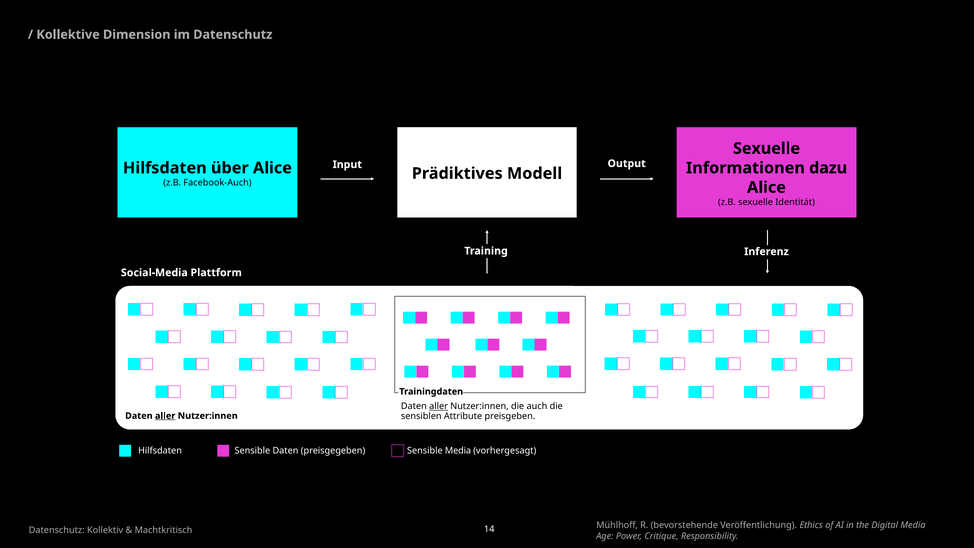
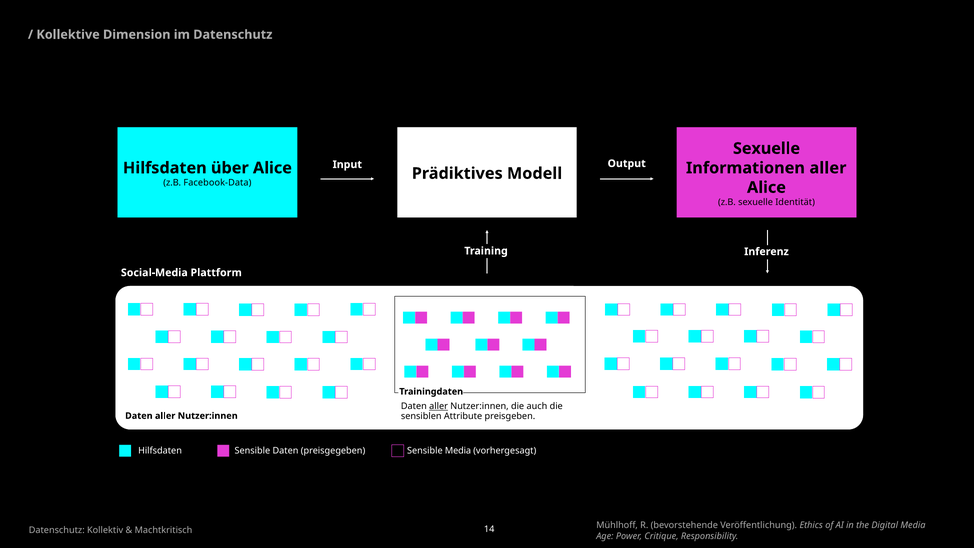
Informationen dazu: dazu -> aller
Facebook-Auch: Facebook-Auch -> Facebook-Data
aller at (165, 416) underline: present -> none
